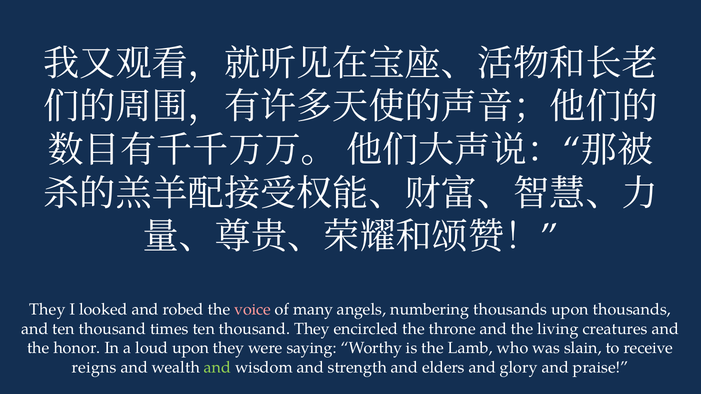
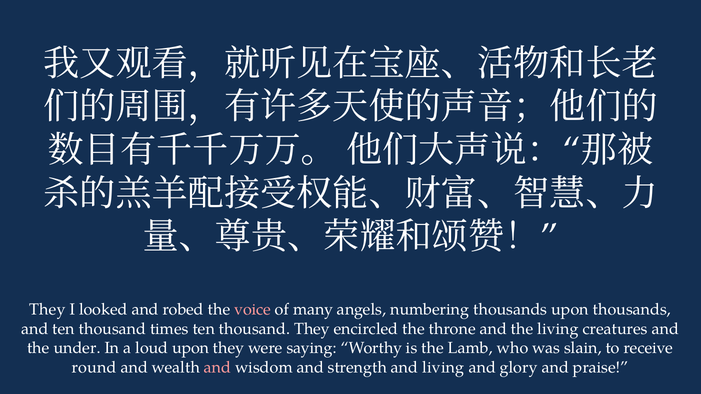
honor: honor -> under
reigns: reigns -> round
and at (217, 368) colour: light green -> pink
and elders: elders -> living
